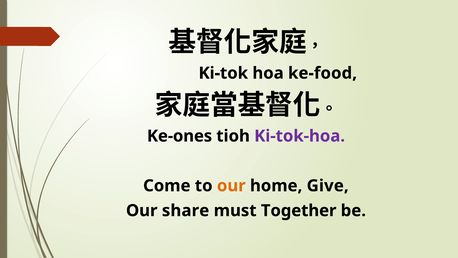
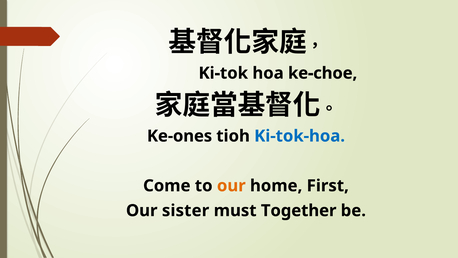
ke-food: ke-food -> ke-choe
Ki-tok-hoa colour: purple -> blue
Give: Give -> First
share: share -> sister
